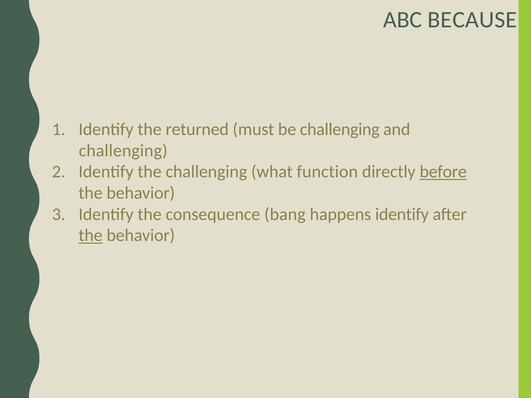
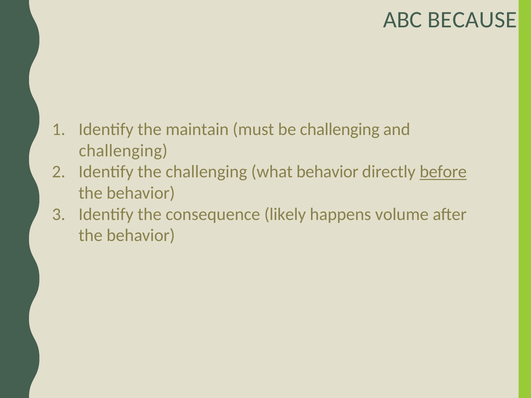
returned: returned -> maintain
what function: function -> behavior
bang: bang -> likely
happens identify: identify -> volume
the at (91, 236) underline: present -> none
